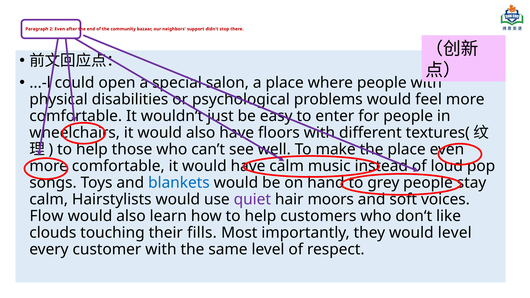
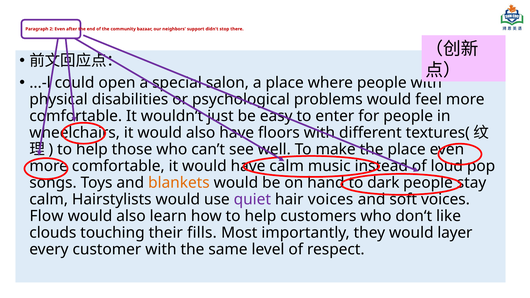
blankets colour: blue -> orange
grey: grey -> dark
hair moors: moors -> voices
would level: level -> layer
